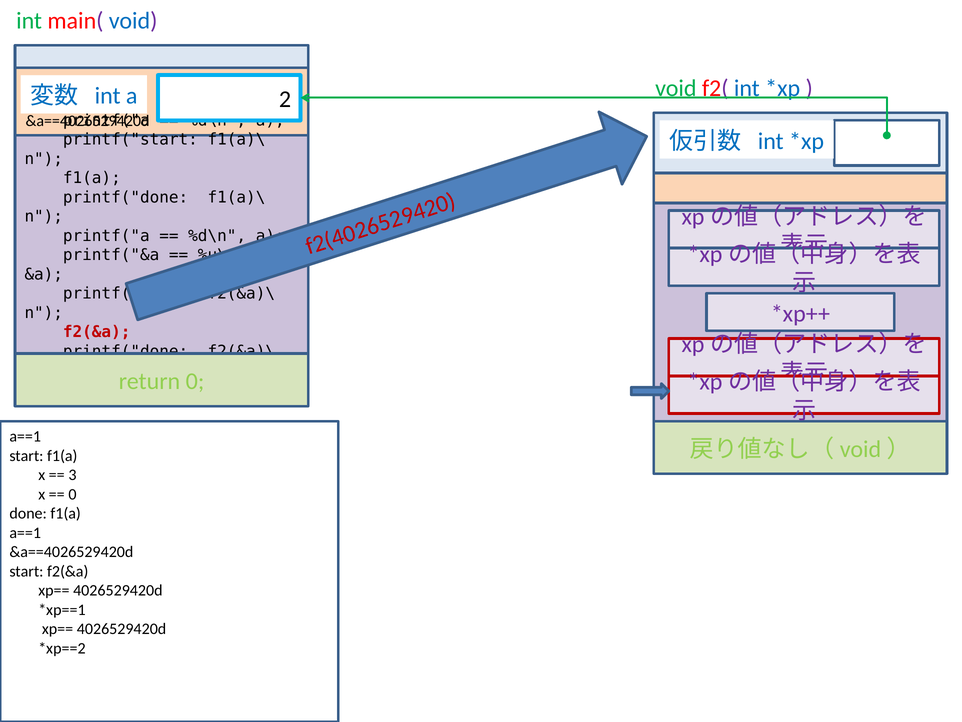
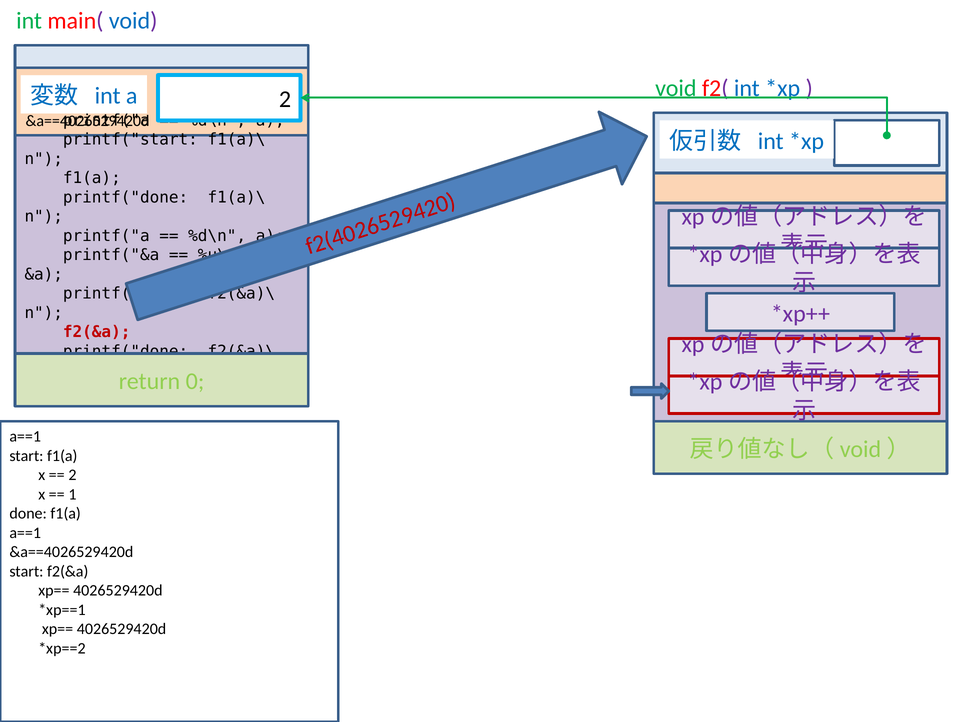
3 at (72, 475): 3 -> 2
0 at (72, 494): 0 -> 1
